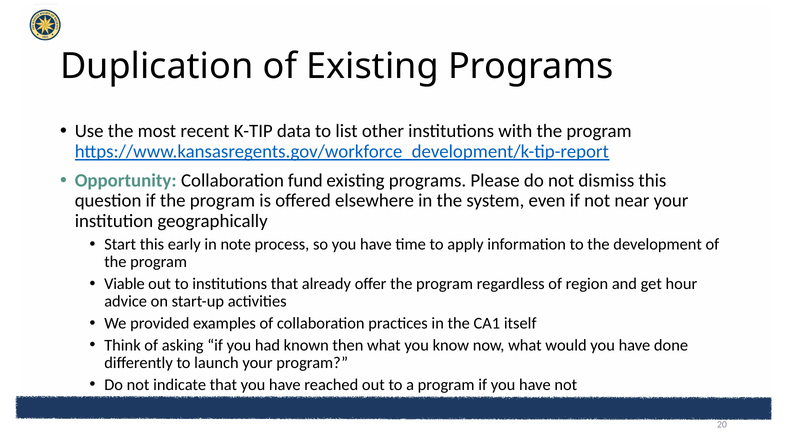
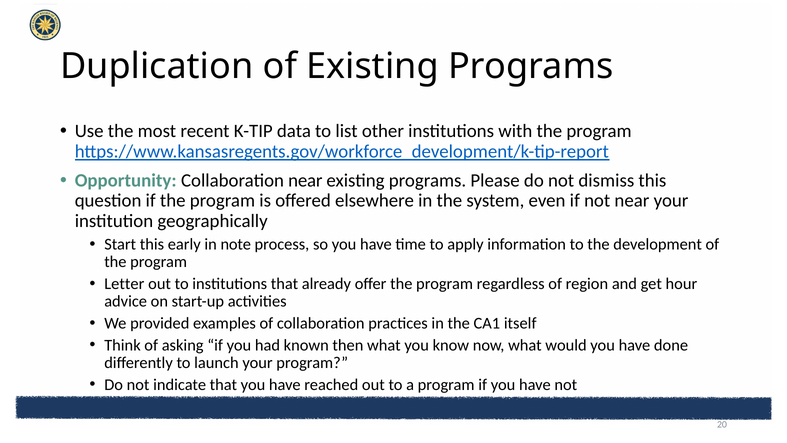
Collaboration fund: fund -> near
Viable: Viable -> Letter
